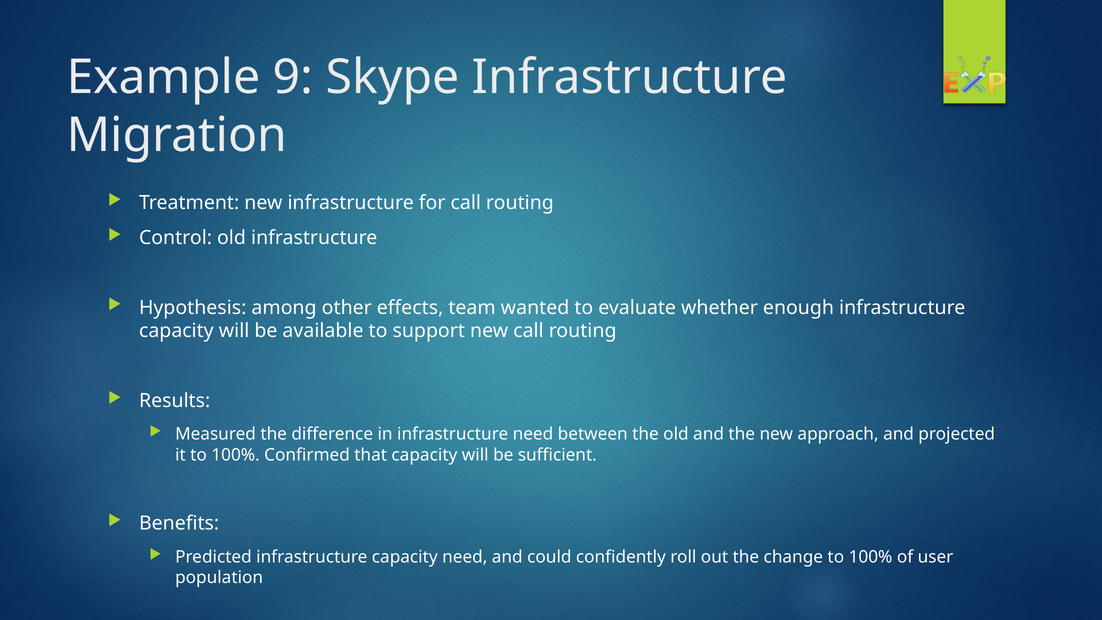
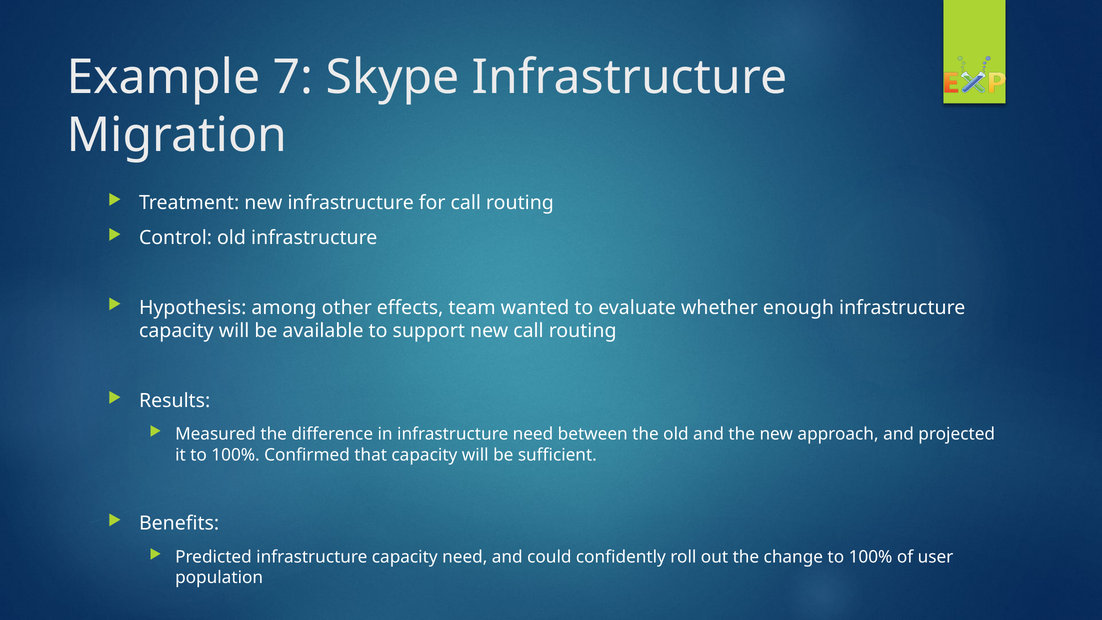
9: 9 -> 7
